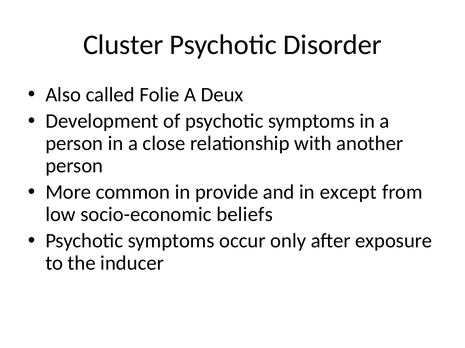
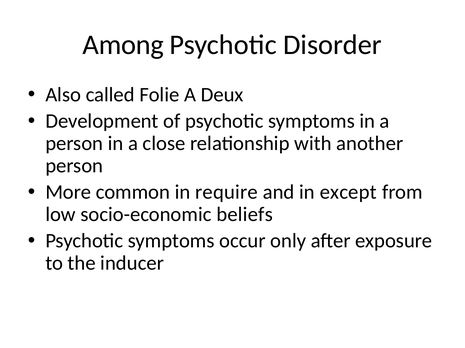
Cluster: Cluster -> Among
provide: provide -> require
